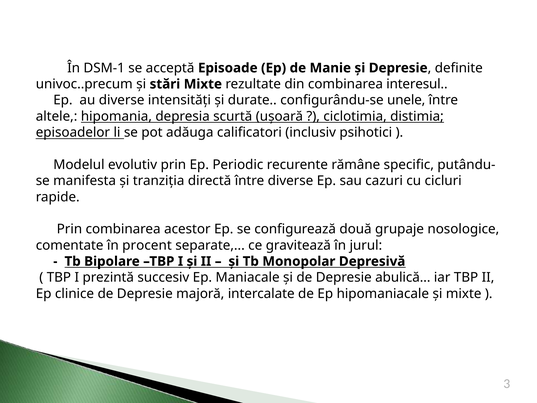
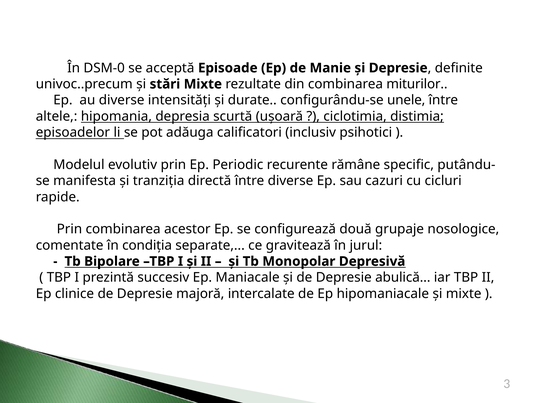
DSM-1: DSM-1 -> DSM-0
interesul: interesul -> miturilor
procent: procent -> condiția
